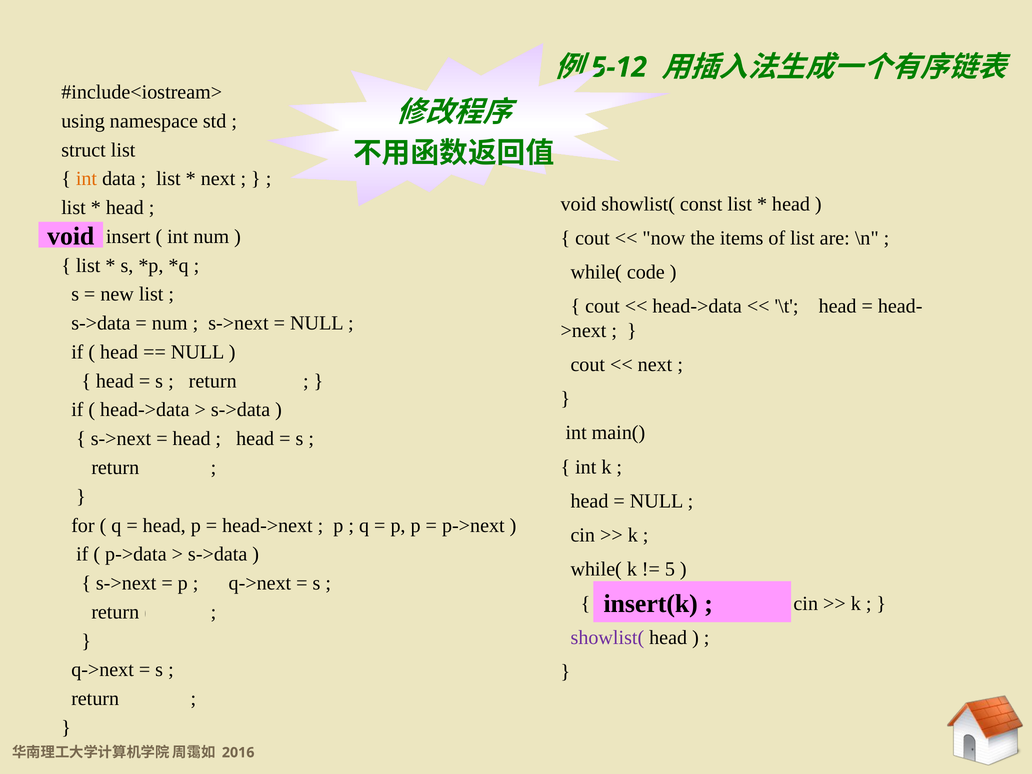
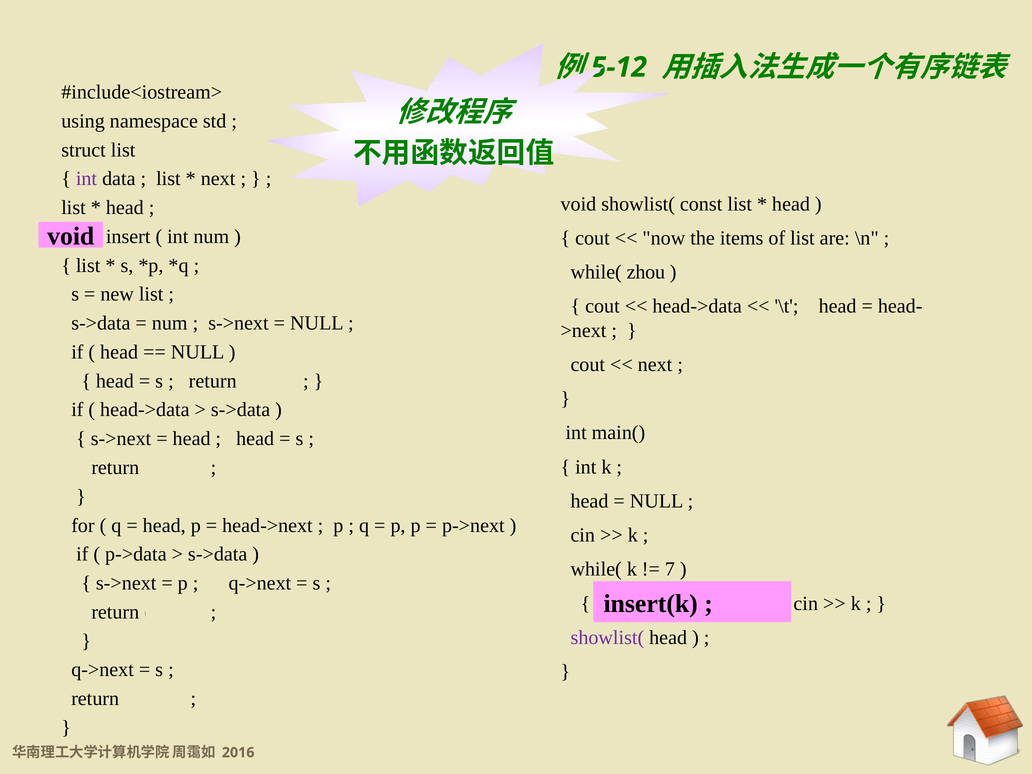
int at (86, 179) colour: orange -> purple
code: code -> zhou
5: 5 -> 7
